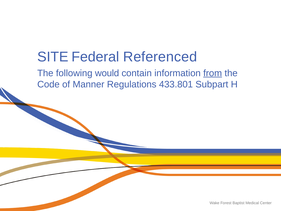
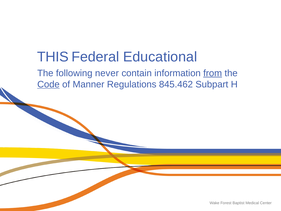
SITE: SITE -> THIS
Referenced: Referenced -> Educational
would: would -> never
Code underline: none -> present
433.801: 433.801 -> 845.462
